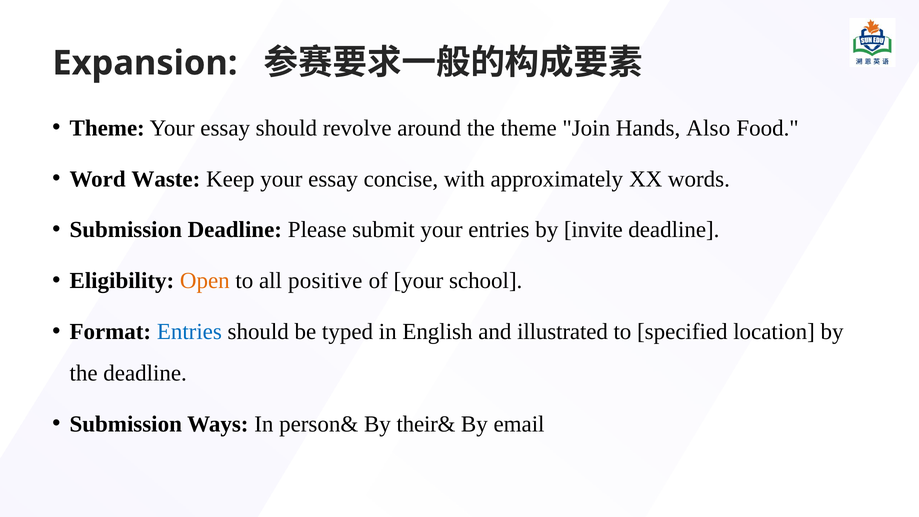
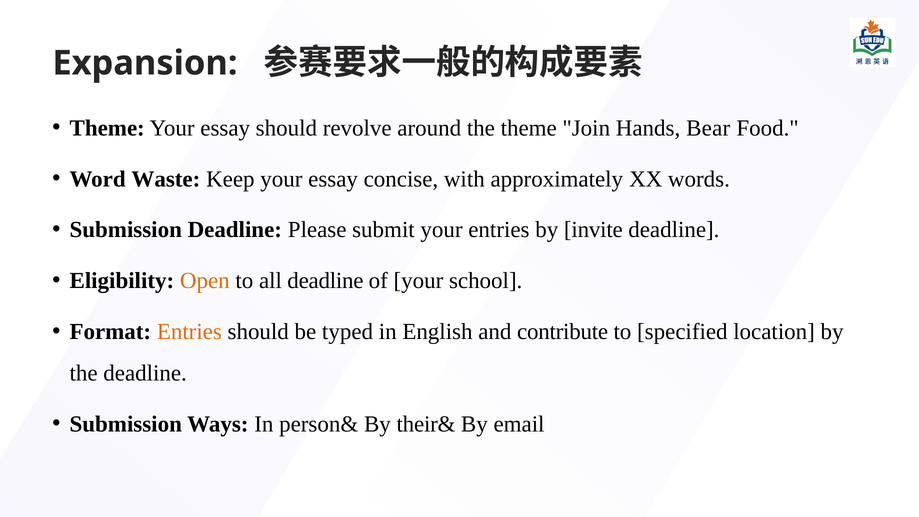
Also: Also -> Bear
all positive: positive -> deadline
Entries at (189, 332) colour: blue -> orange
illustrated: illustrated -> contribute
